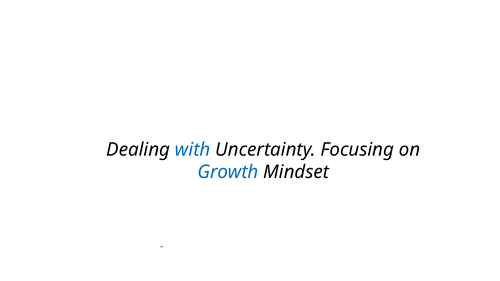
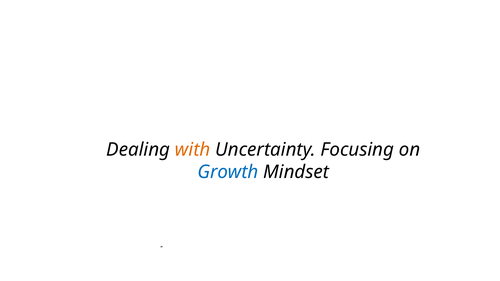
with colour: blue -> orange
